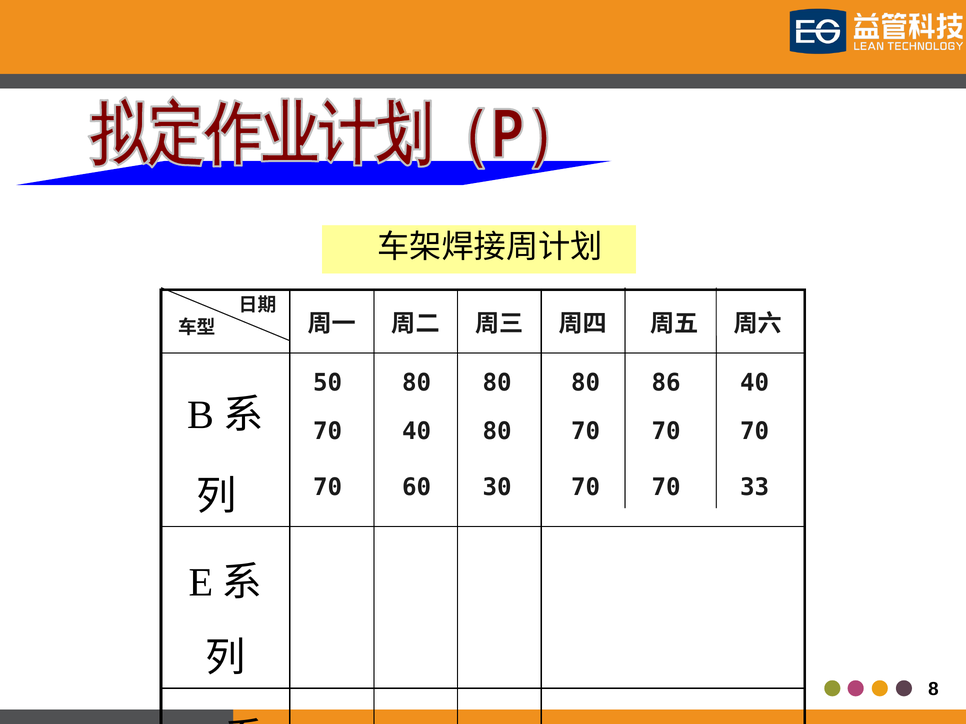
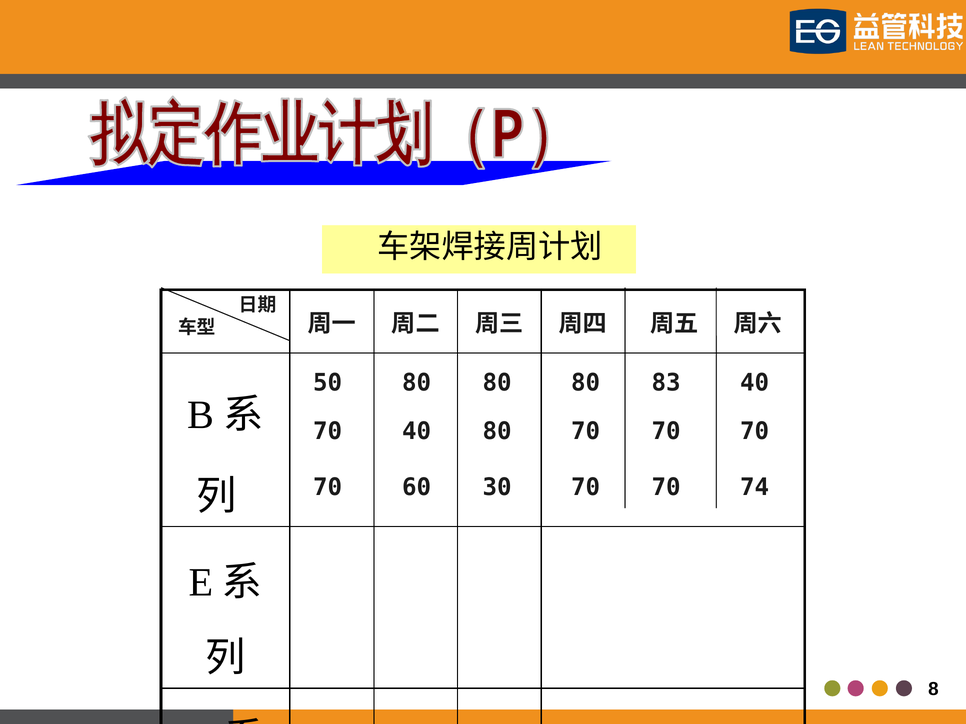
86: 86 -> 83
33: 33 -> 74
